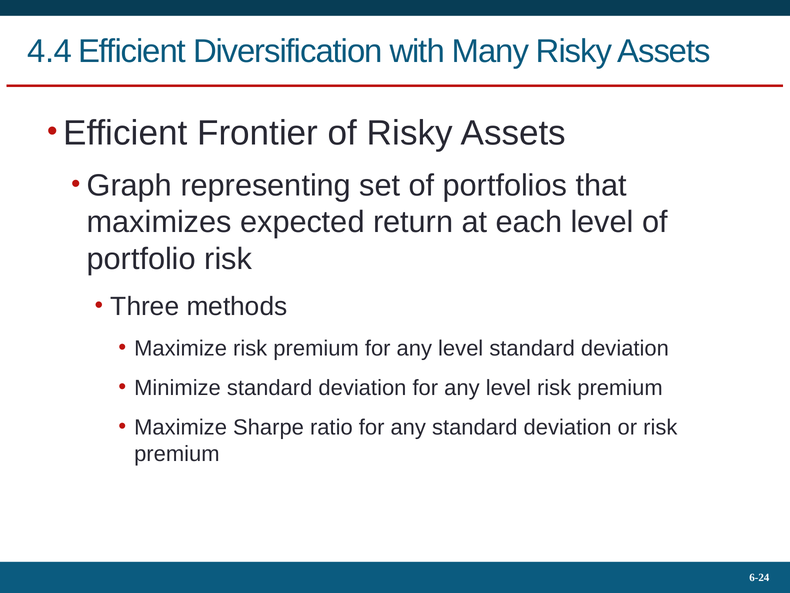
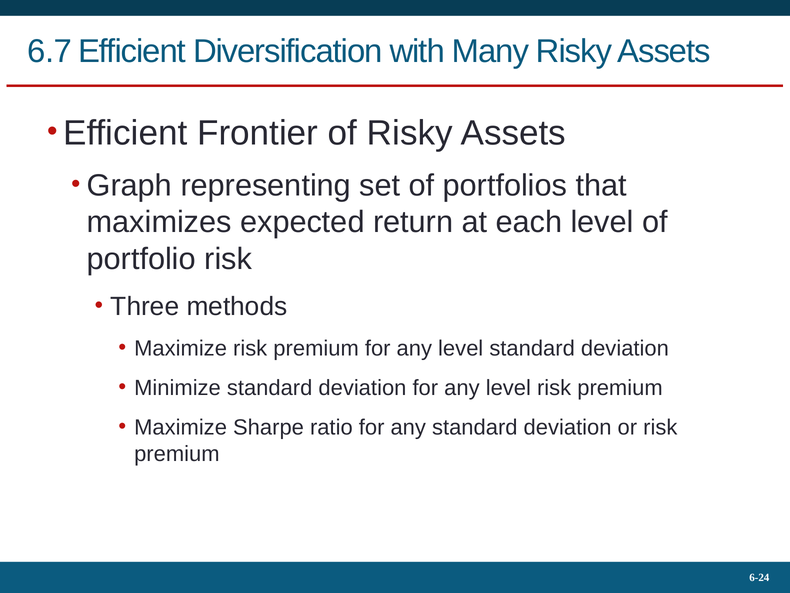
4.4: 4.4 -> 6.7
